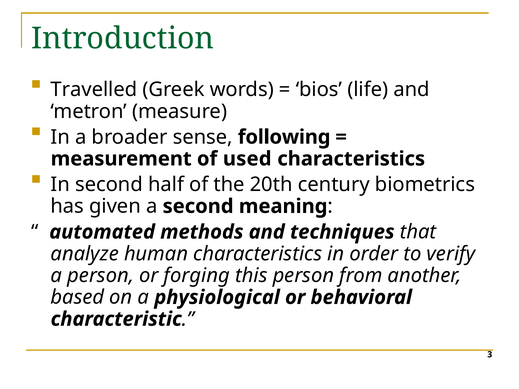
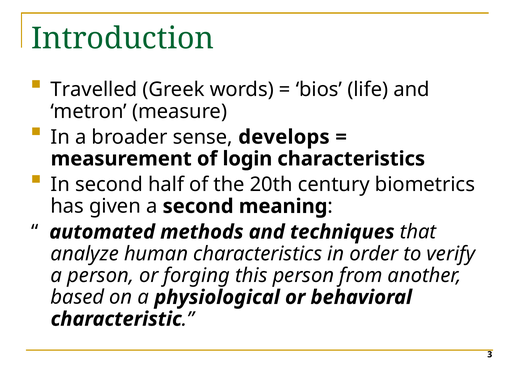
following: following -> develops
used: used -> login
